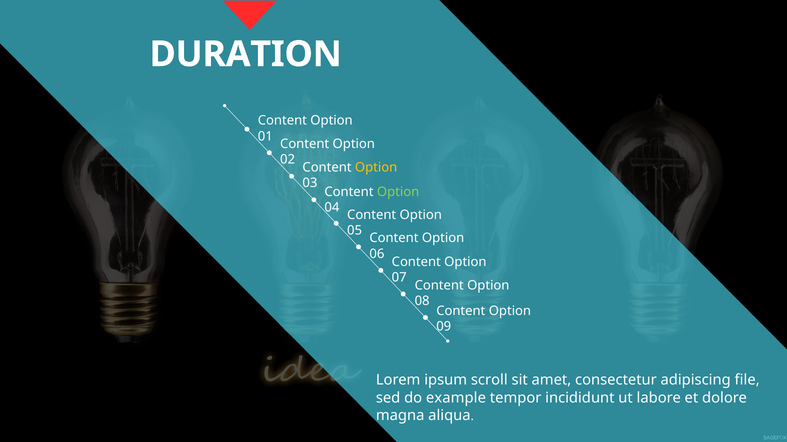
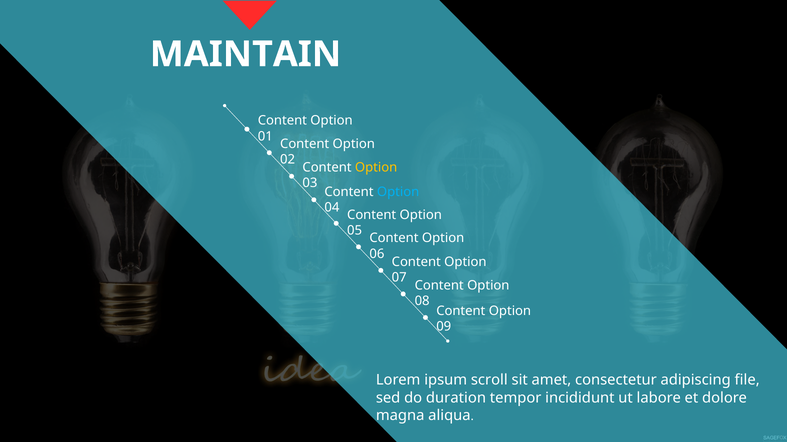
DURATION: DURATION -> MAINTAIN
Option at (398, 192) colour: light green -> light blue
example: example -> duration
